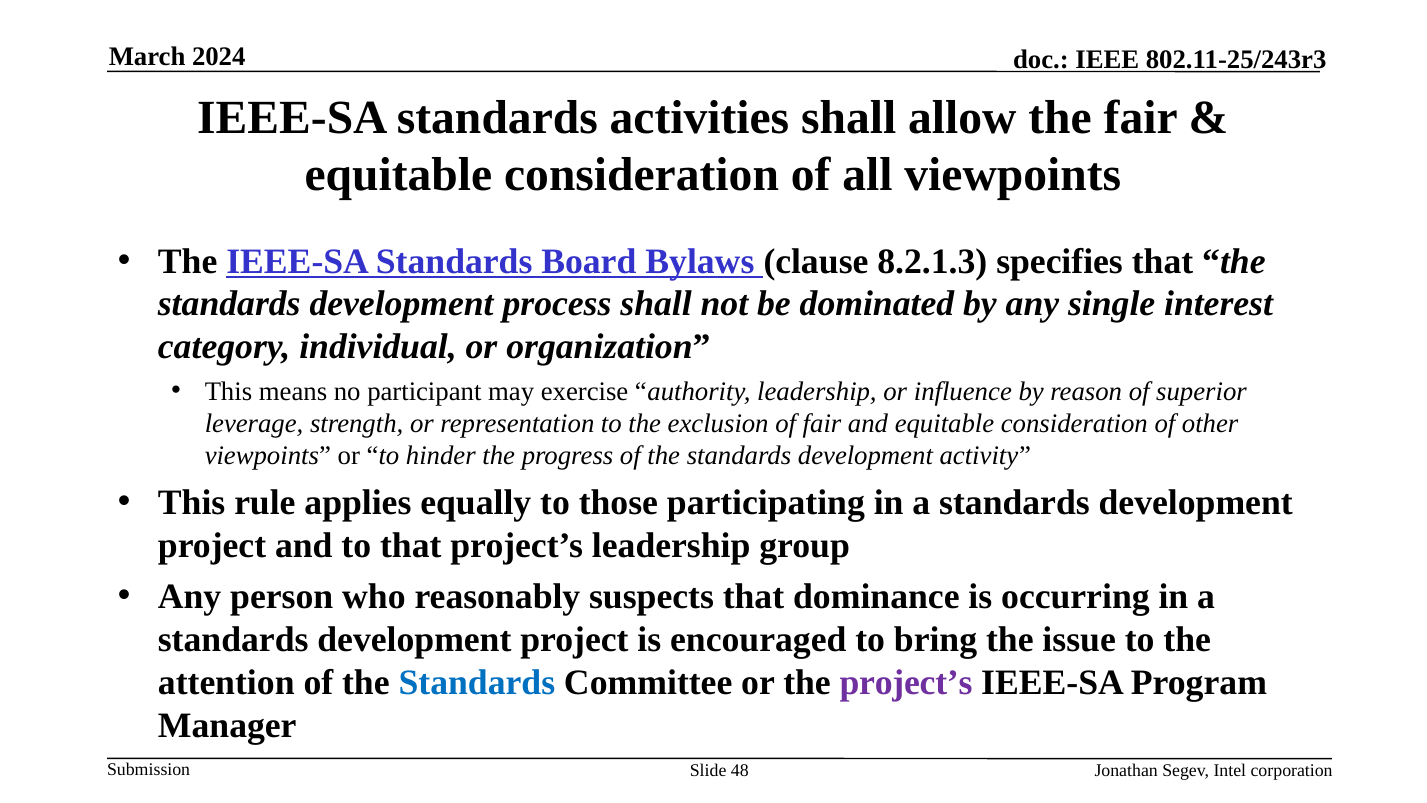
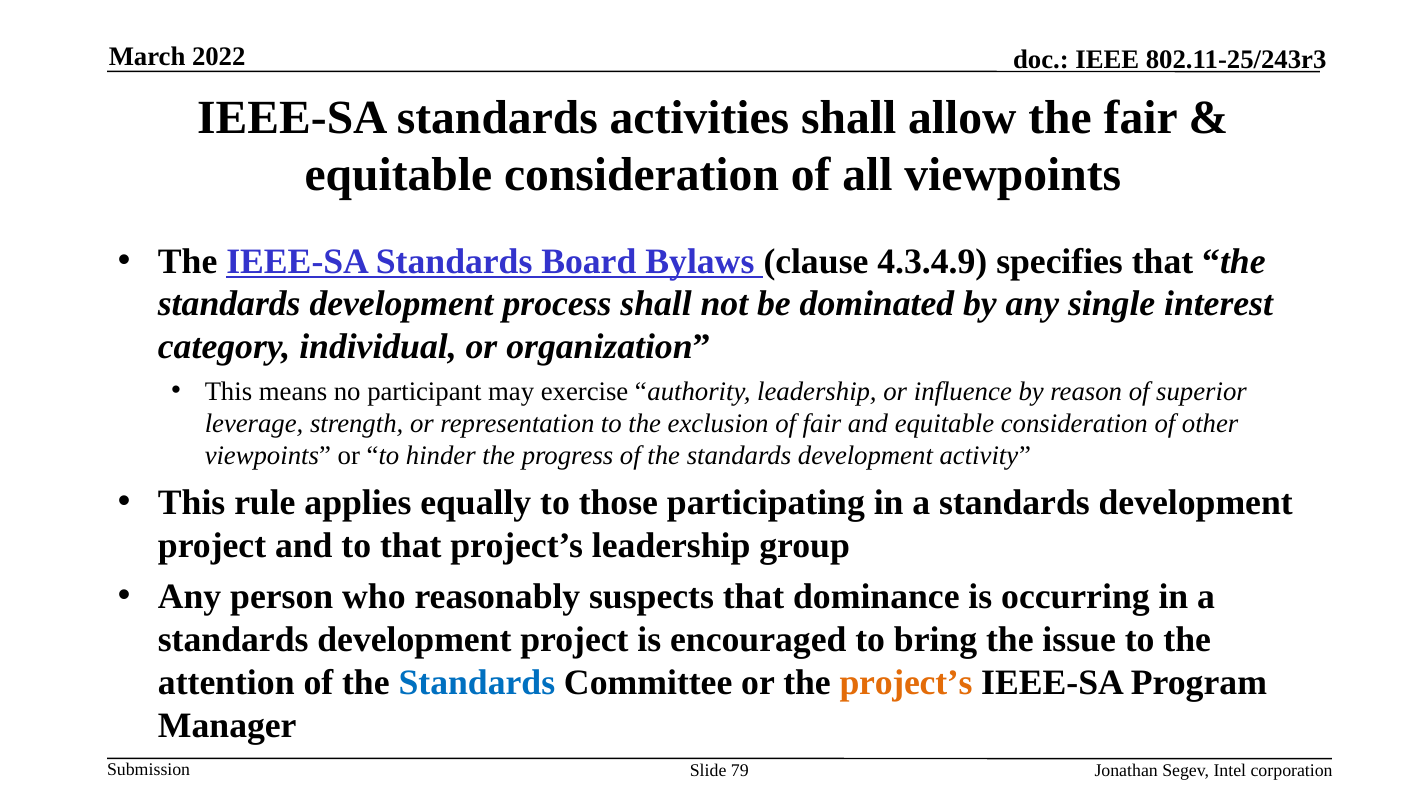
2024: 2024 -> 2022
8.2.1.3: 8.2.1.3 -> 4.3.4.9
project’s at (906, 682) colour: purple -> orange
48: 48 -> 79
